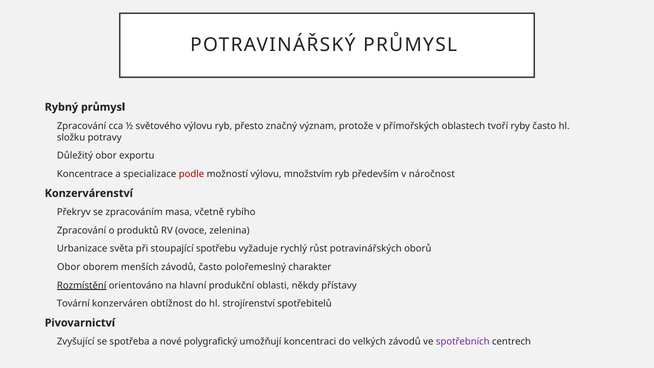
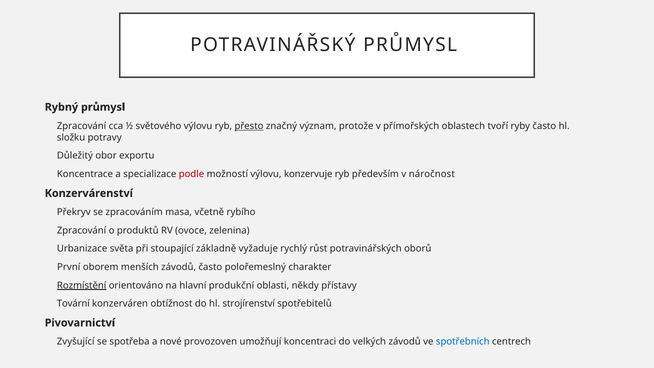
přesto underline: none -> present
množstvím: množstvím -> konzervuje
spotřebu: spotřebu -> základně
Obor at (69, 267): Obor -> První
polygrafický: polygrafický -> provozoven
spotřebních colour: purple -> blue
